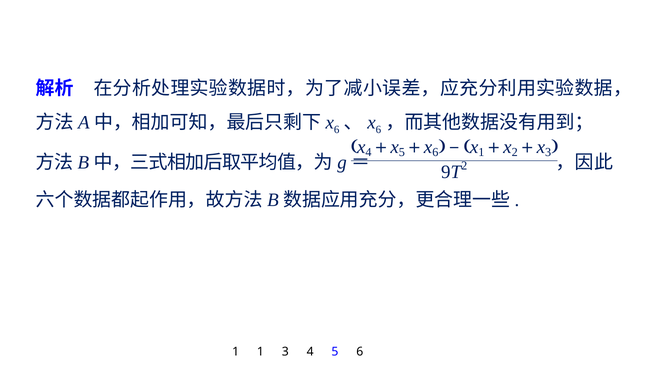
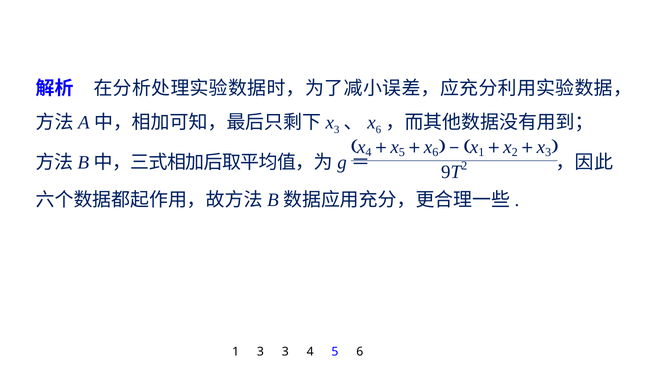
6 at (337, 130): 6 -> 3
1 1: 1 -> 3
